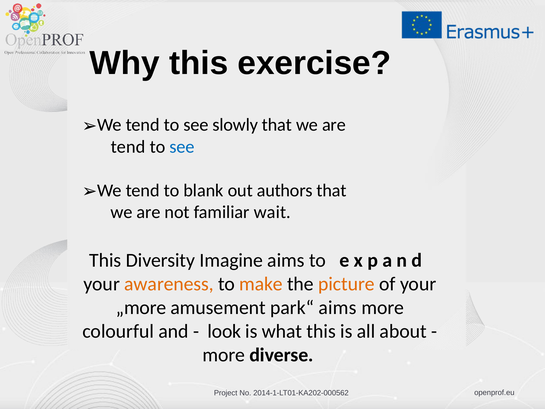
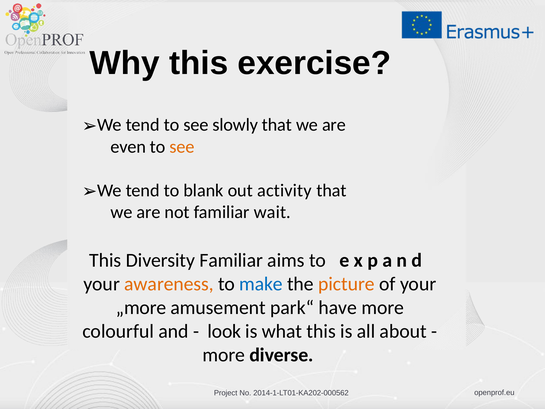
tend at (128, 147): tend -> even
see at (182, 147) colour: blue -> orange
authors: authors -> activity
Diversity Imagine: Imagine -> Familiar
make colour: orange -> blue
park“ aims: aims -> have
